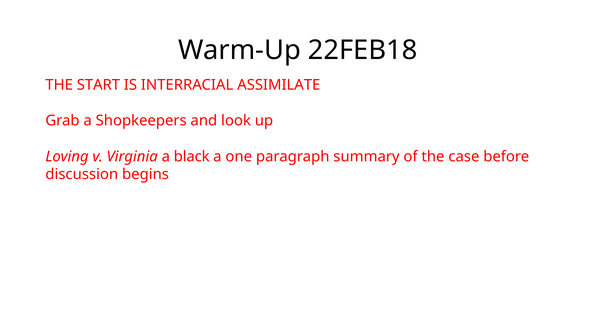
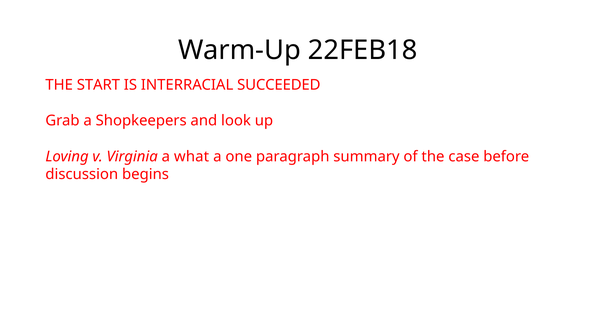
ASSIMILATE: ASSIMILATE -> SUCCEEDED
black: black -> what
